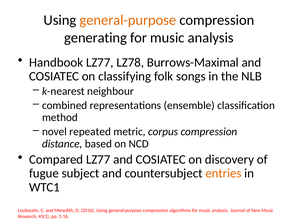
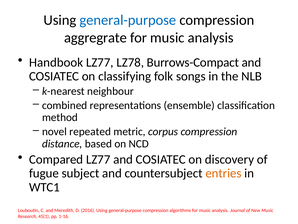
general-purpose at (128, 20) colour: orange -> blue
generating: generating -> aggregrate
Burrows-Maximal: Burrows-Maximal -> Burrows-Compact
